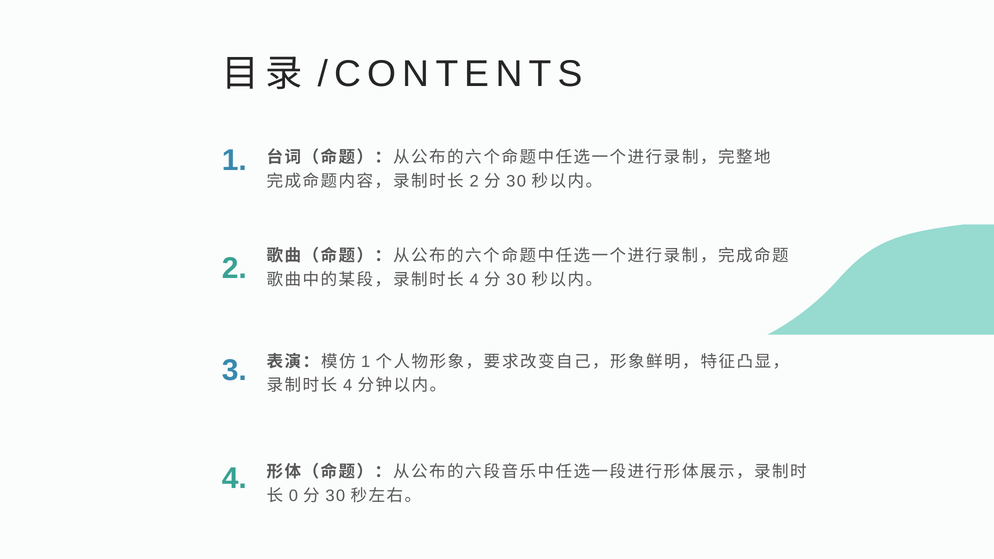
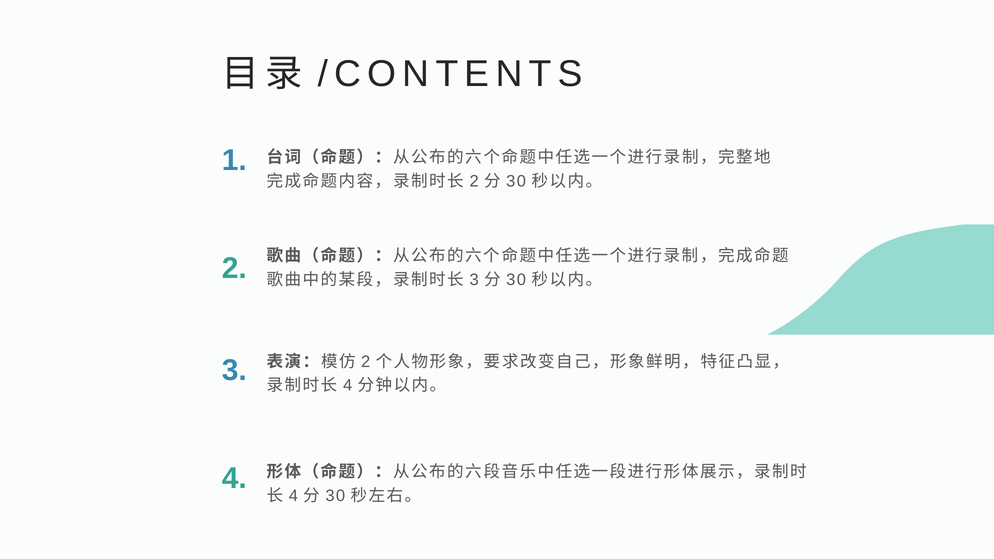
4 at (474, 280): 4 -> 3
1 at (366, 362): 1 -> 2
0 at (293, 496): 0 -> 4
